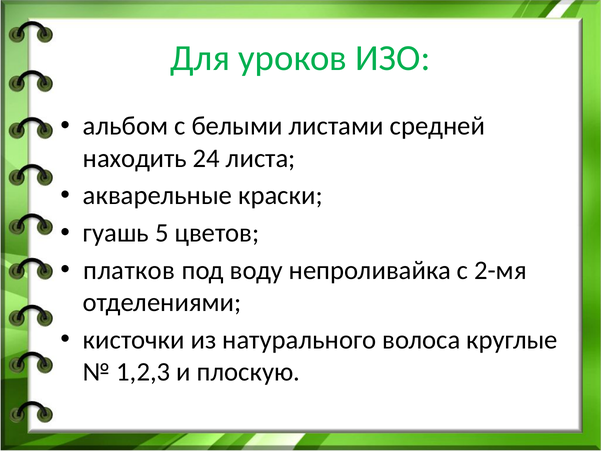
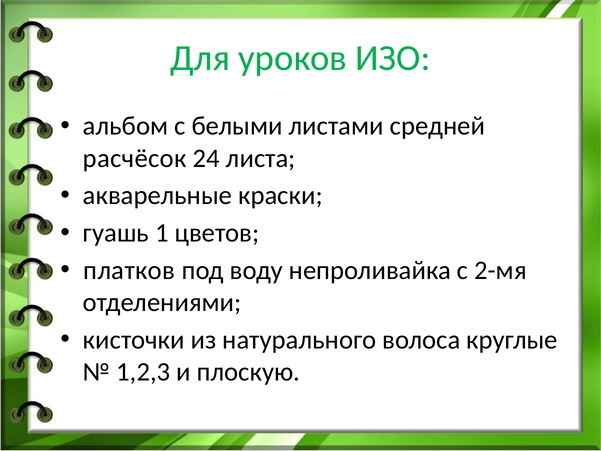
находить: находить -> расчёсок
5: 5 -> 1
